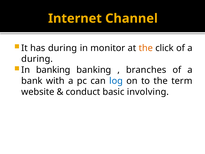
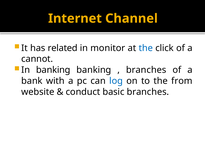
has during: during -> related
the at (146, 48) colour: orange -> blue
during at (37, 59): during -> cannot
term: term -> from
basic involving: involving -> branches
